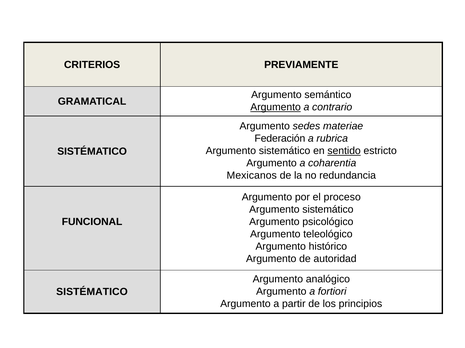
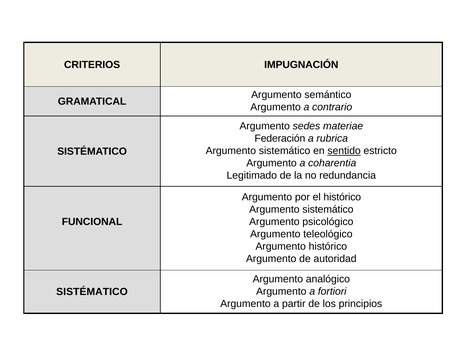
PREVIAMENTE: PREVIAMENTE -> IMPUGNACIÓN
Argumento at (276, 107) underline: present -> none
Mexicanos: Mexicanos -> Legitimado
el proceso: proceso -> histórico
